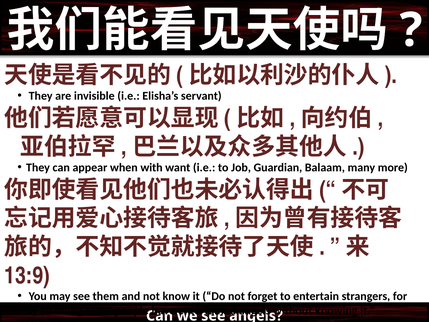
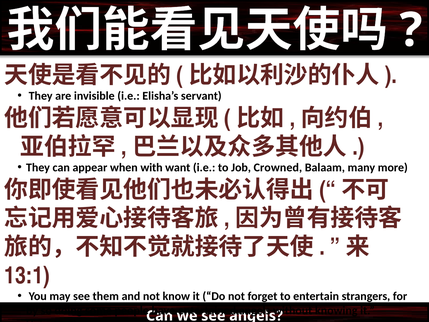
Guardian: Guardian -> Crowned
13:9: 13:9 -> 13:1
